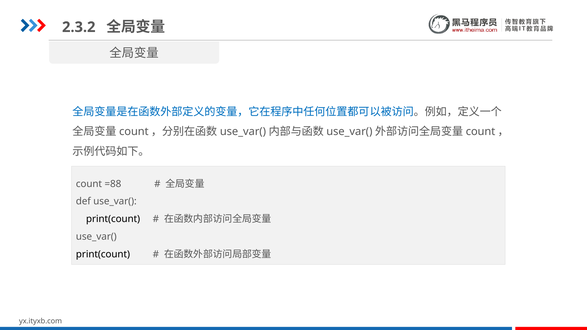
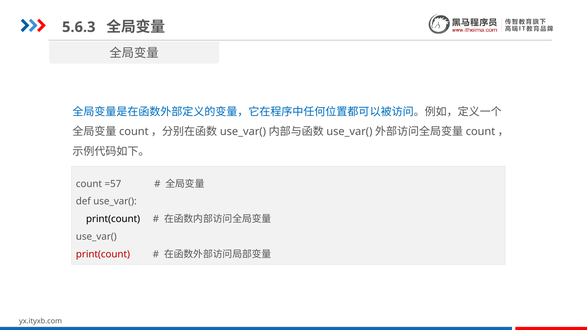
2.3.2: 2.3.2 -> 5.6.3
=88: =88 -> =57
print(count at (103, 254) colour: black -> red
